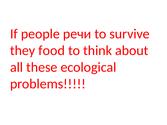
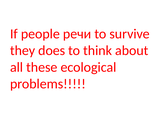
food: food -> does
